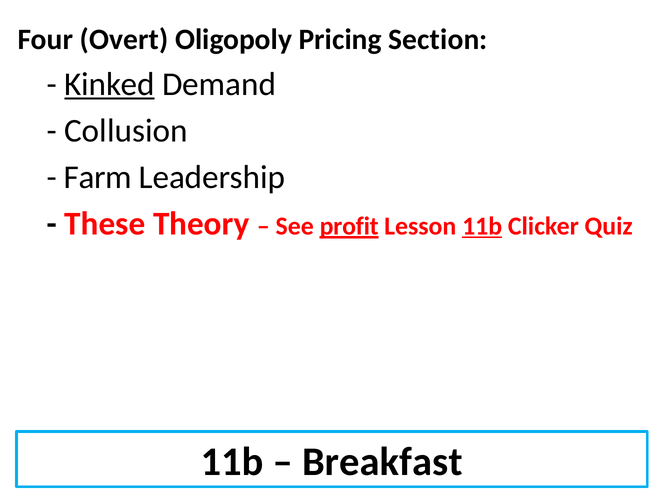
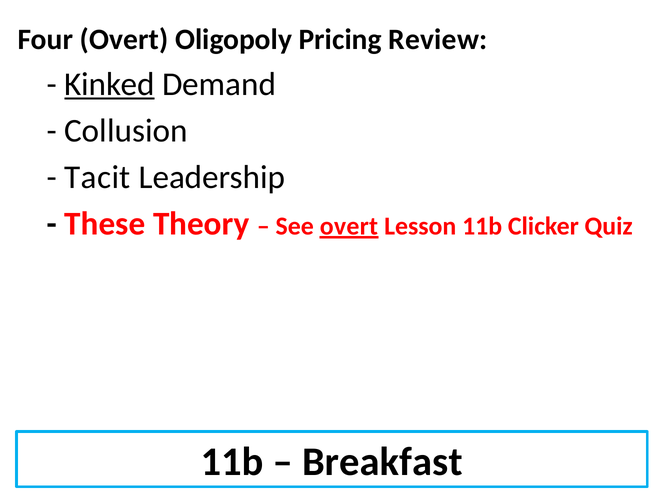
Section: Section -> Review
Farm: Farm -> Tacit
See profit: profit -> overt
11b at (482, 226) underline: present -> none
